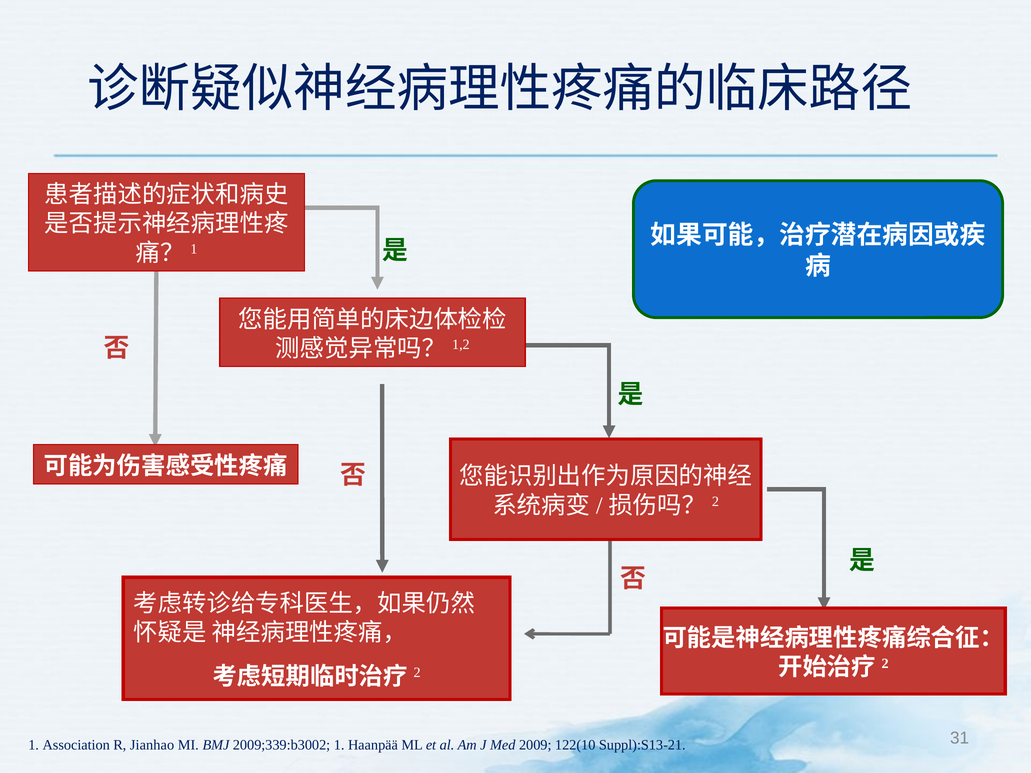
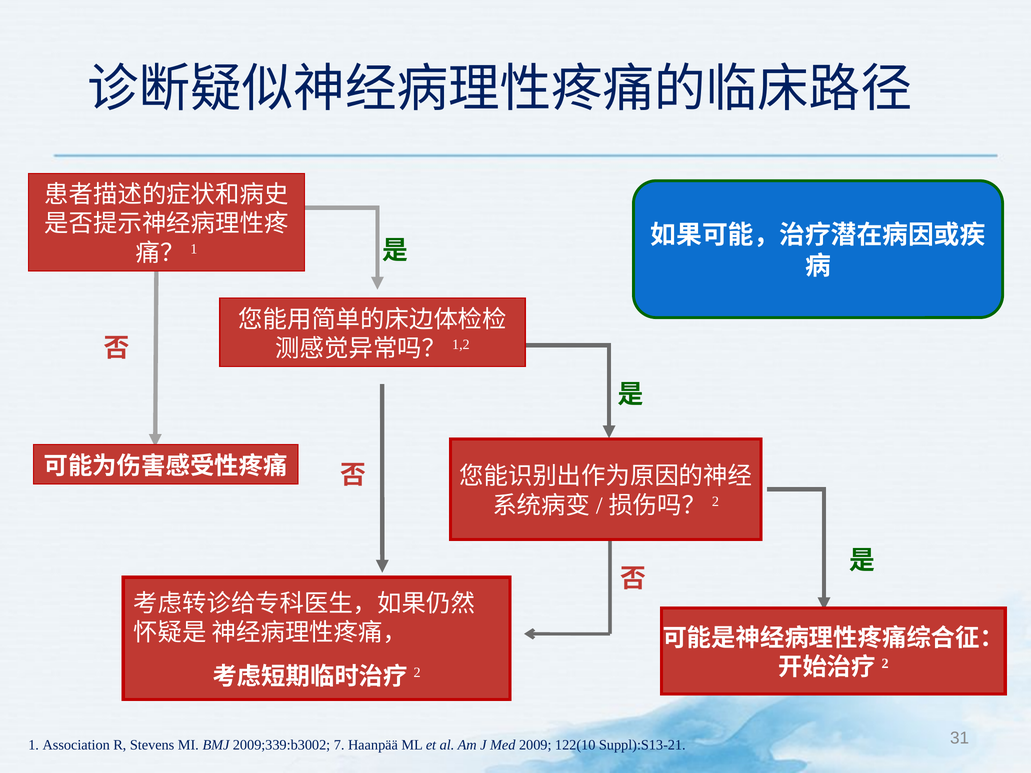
Jianhao: Jianhao -> Stevens
2009;339:b3002 1: 1 -> 7
